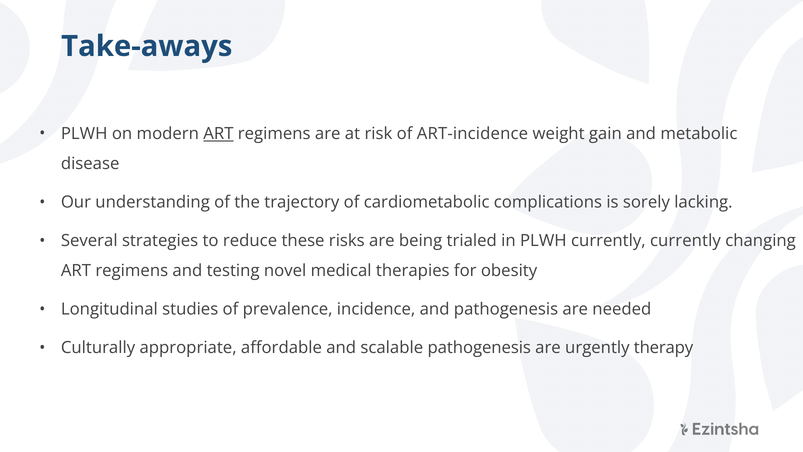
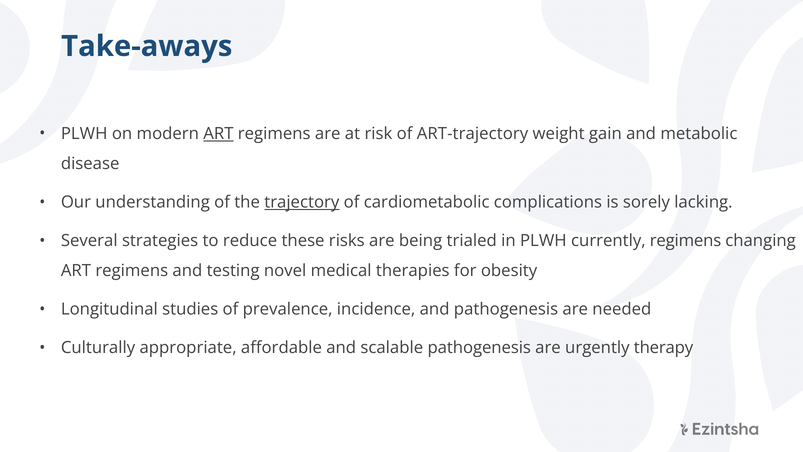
ART-incidence: ART-incidence -> ART-trajectory
trajectory underline: none -> present
currently currently: currently -> regimens
